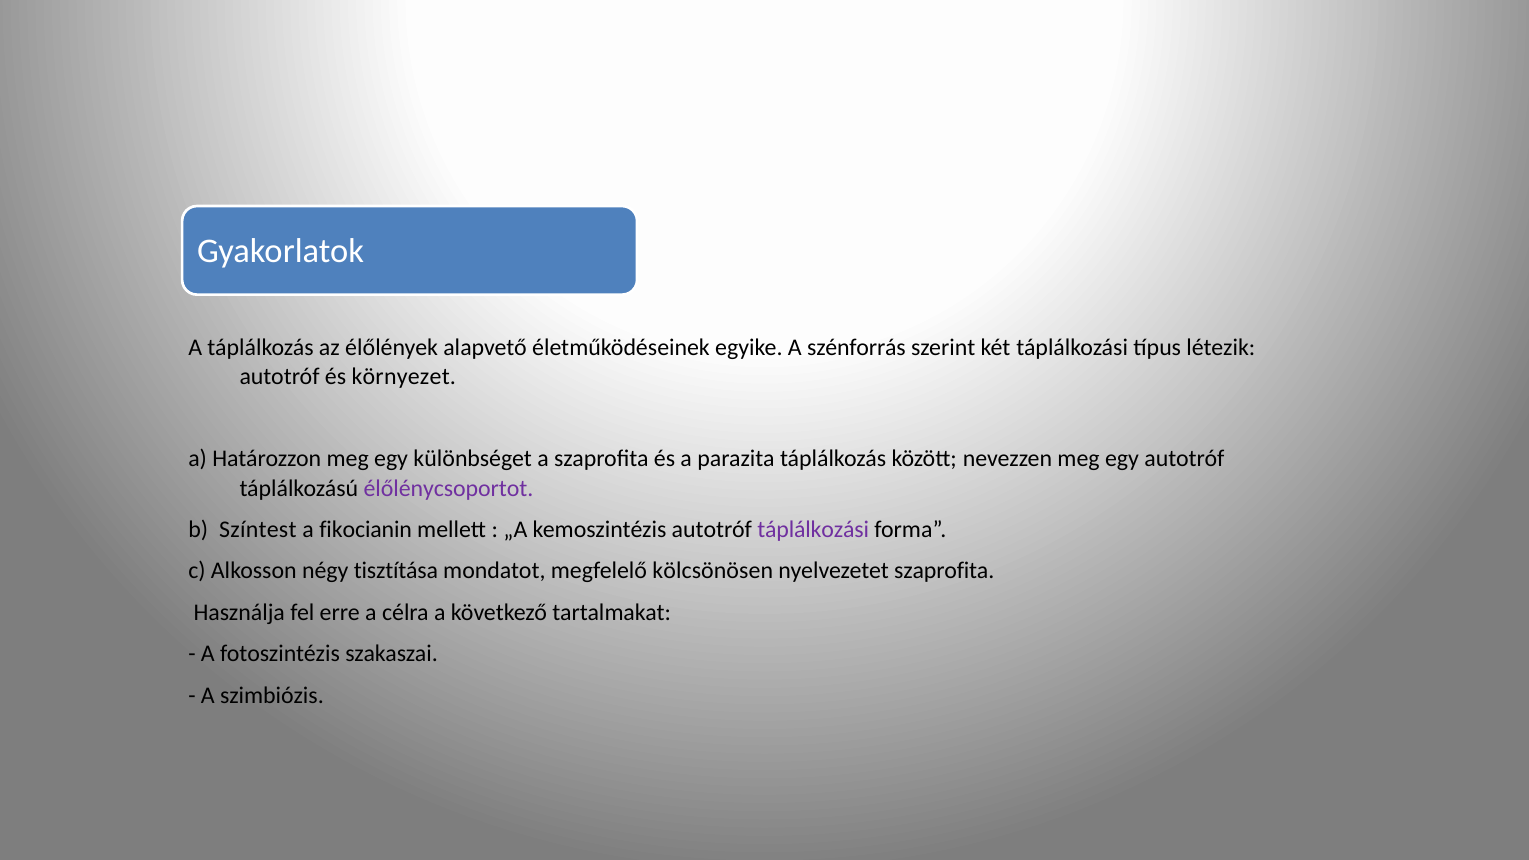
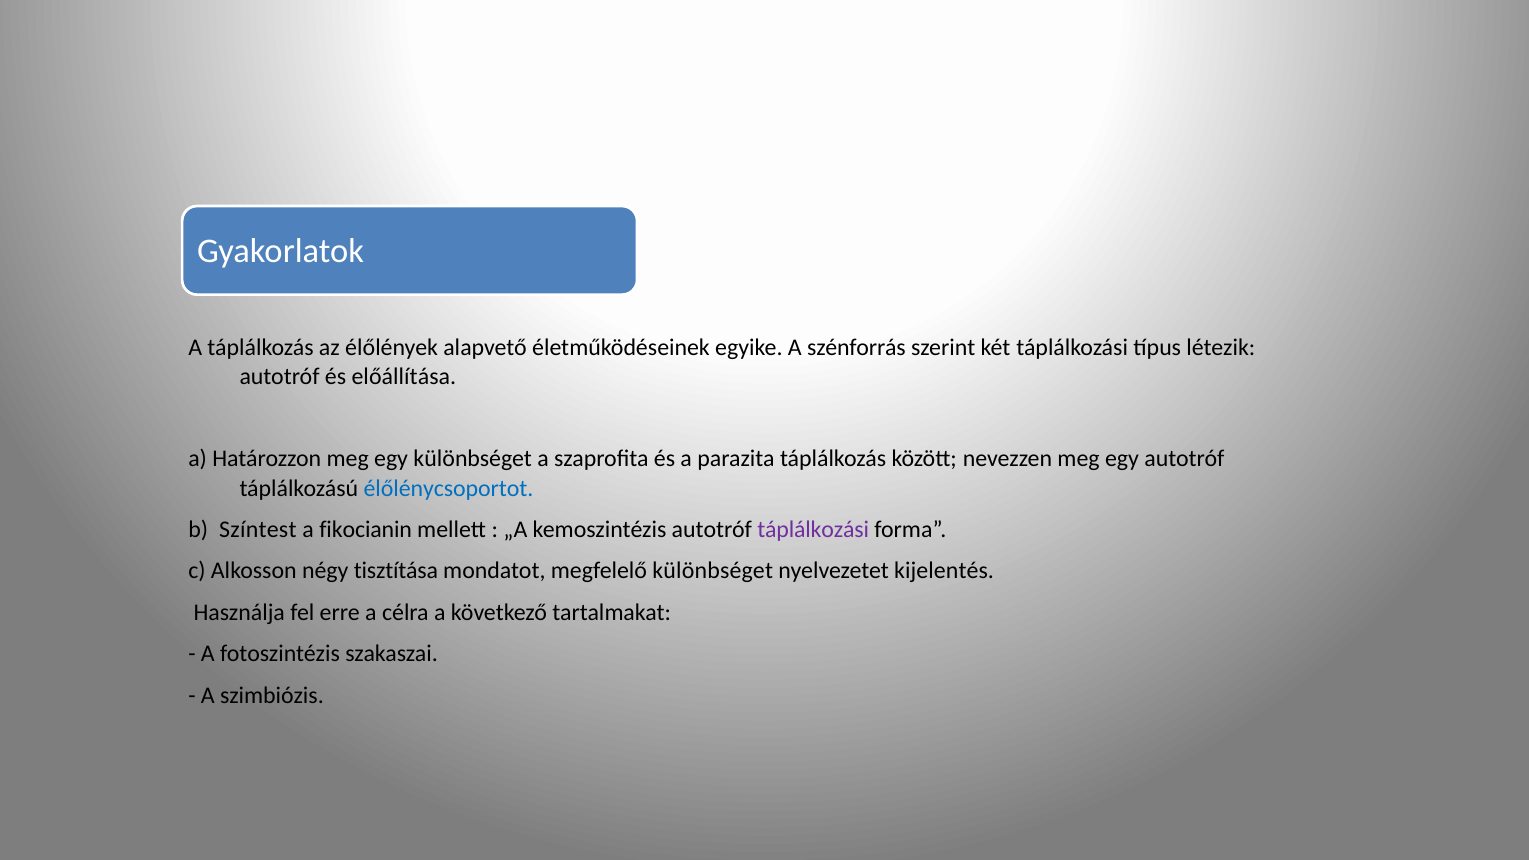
környezet: környezet -> előállítása
élőlénycsoportot colour: purple -> blue
megfelelő kölcsönösen: kölcsönösen -> különbséget
nyelvezetet szaprofita: szaprofita -> kijelentés
